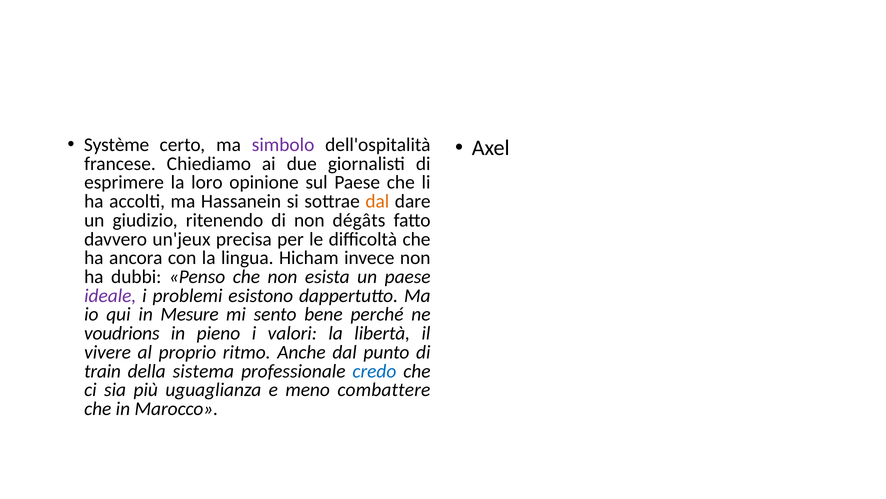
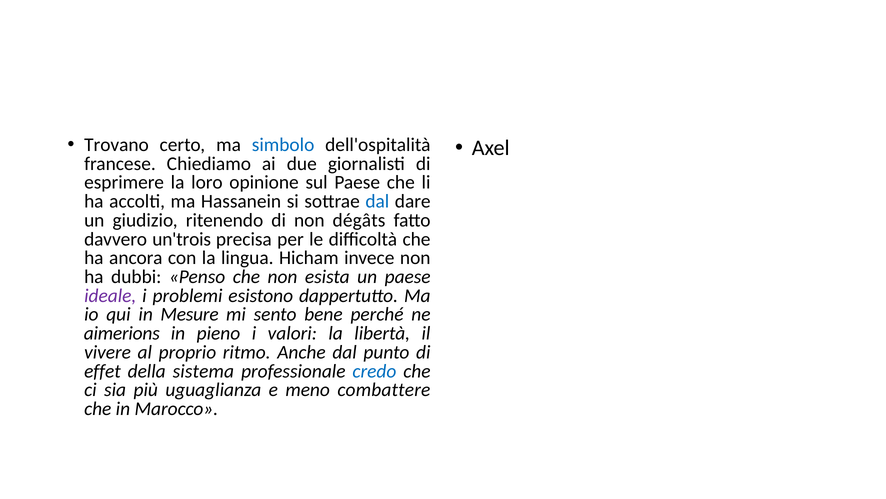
Système: Système -> Trovano
simbolo colour: purple -> blue
dal at (377, 201) colour: orange -> blue
un'jeux: un'jeux -> un'trois
voudrions: voudrions -> aimerions
train: train -> effet
